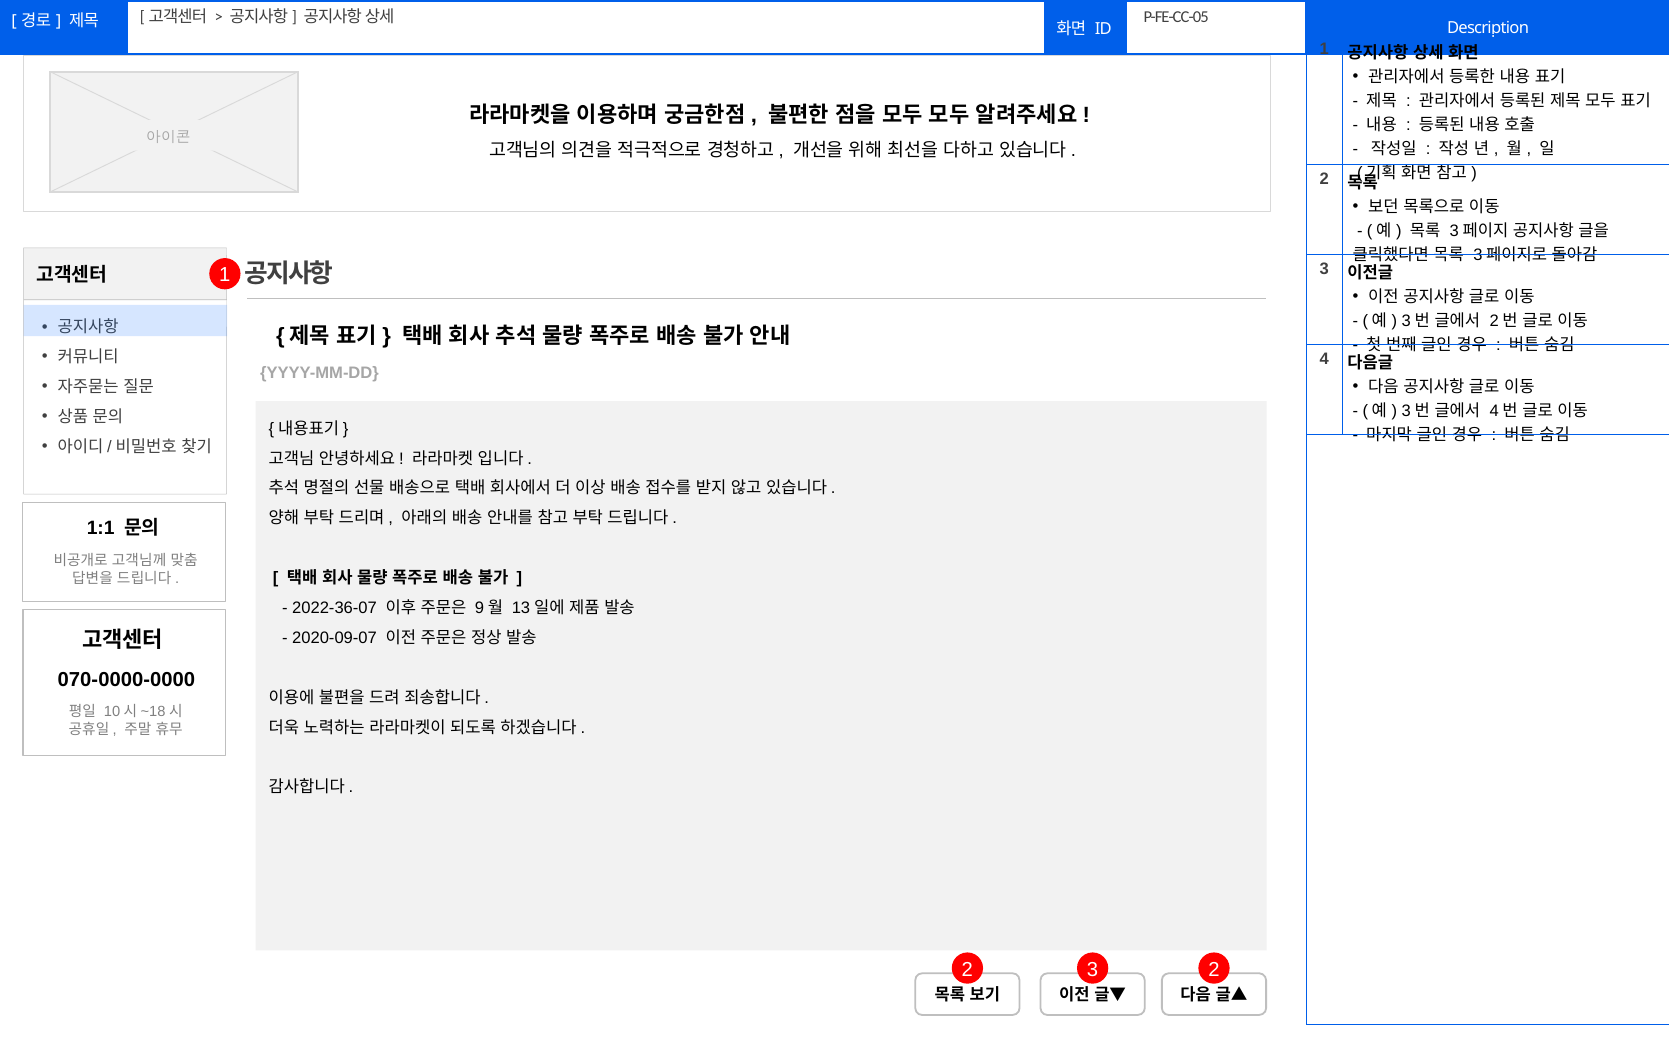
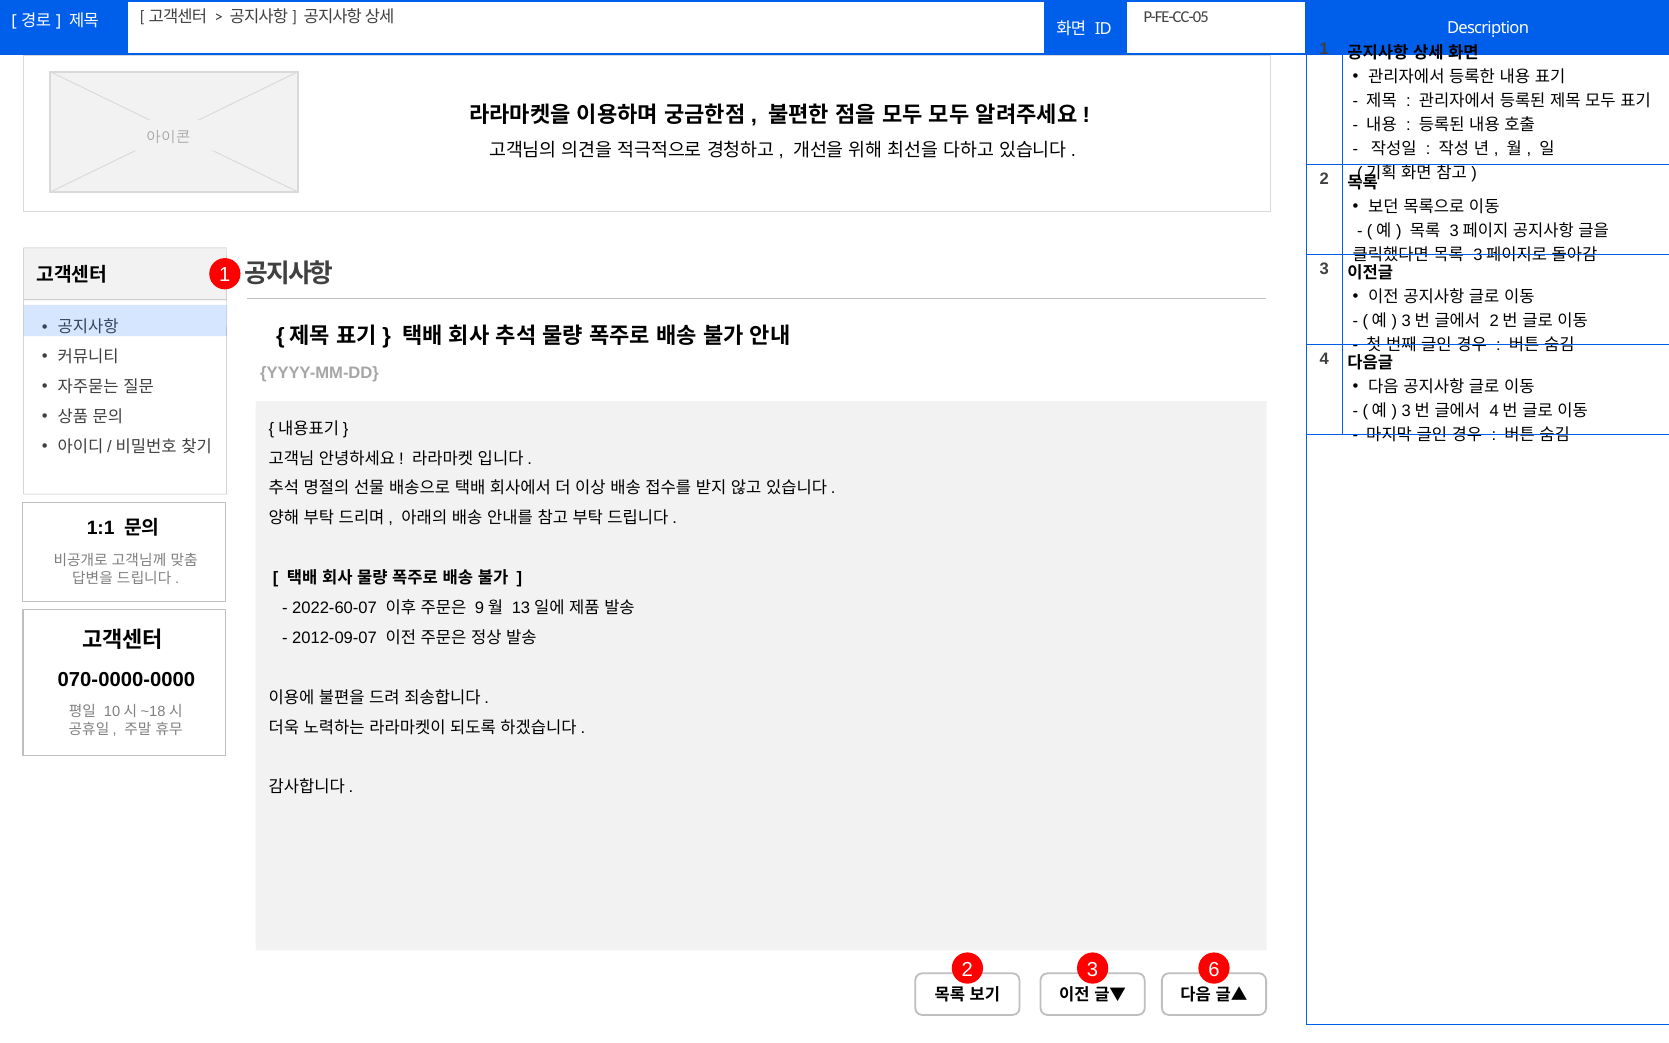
2022-36-07: 2022-36-07 -> 2022-60-07
2020-09-07: 2020-09-07 -> 2012-09-07
3 2: 2 -> 6
